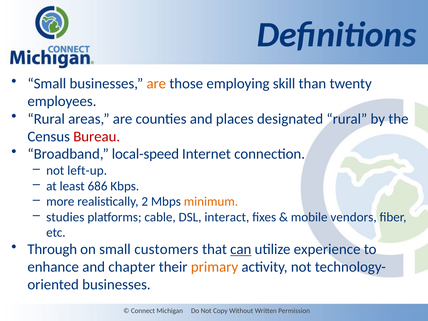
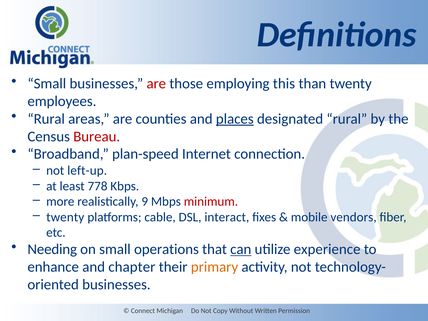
are at (156, 84) colour: orange -> red
skill: skill -> this
places underline: none -> present
local-speed: local-speed -> plan-speed
686: 686 -> 778
2: 2 -> 9
minimum colour: orange -> red
studies at (65, 217): studies -> twenty
Through: Through -> Needing
customers: customers -> operations
